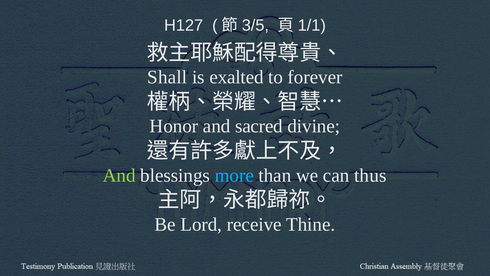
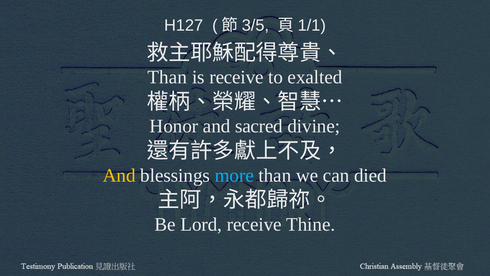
Shall at (167, 77): Shall -> Than
is exalted: exalted -> receive
forever: forever -> exalted
And at (119, 175) colour: light green -> yellow
thus: thus -> died
